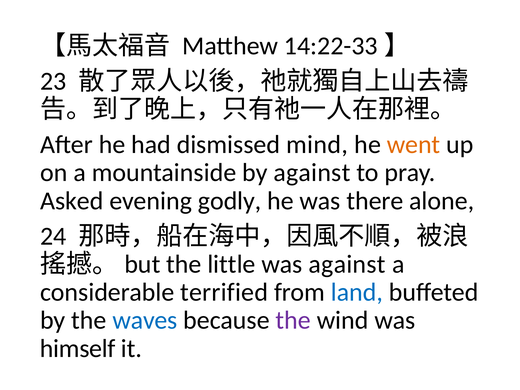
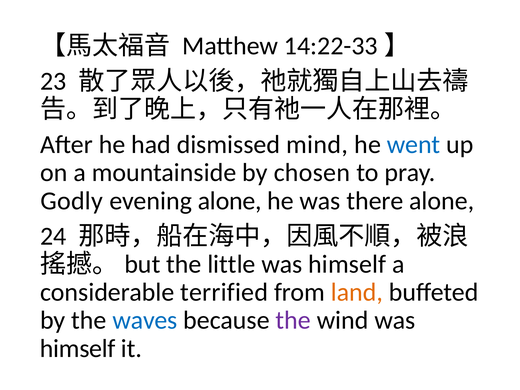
went colour: orange -> blue
by against: against -> chosen
Asked: Asked -> Godly
evening godly: godly -> alone
against at (347, 264): against -> himself
land colour: blue -> orange
